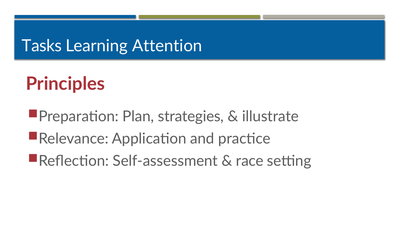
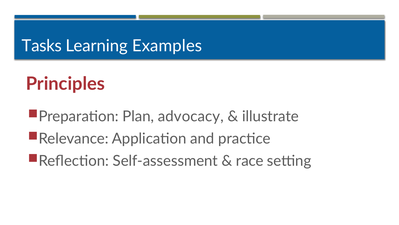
Attention: Attention -> Examples
strategies: strategies -> advocacy
